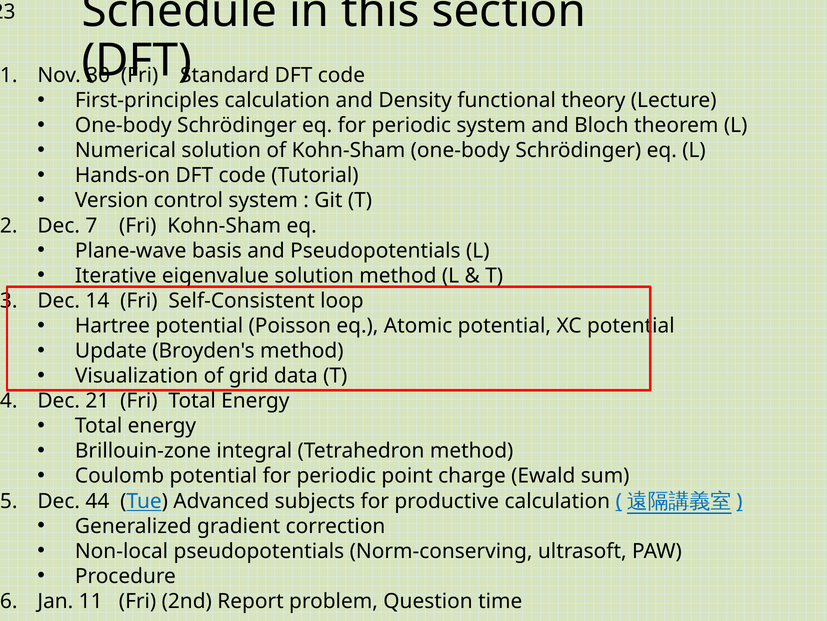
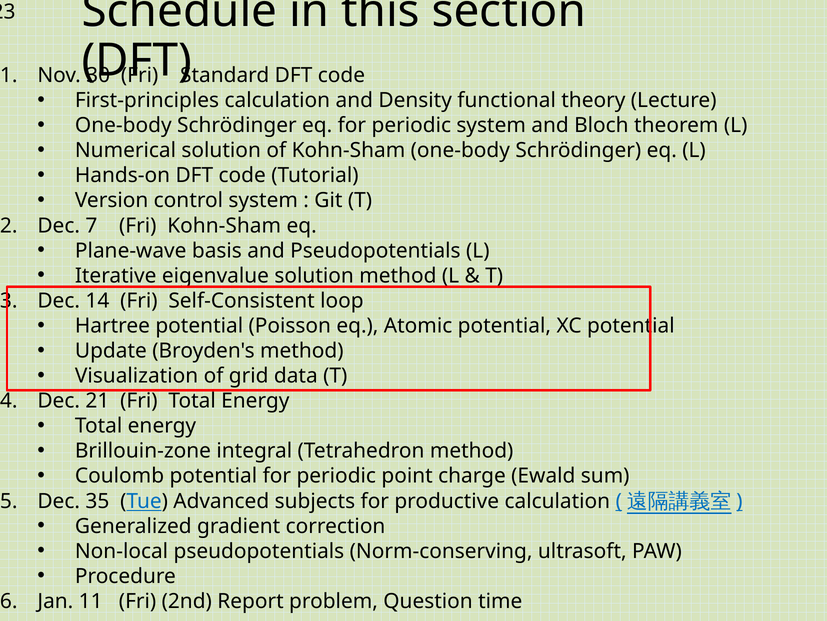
44: 44 -> 35
